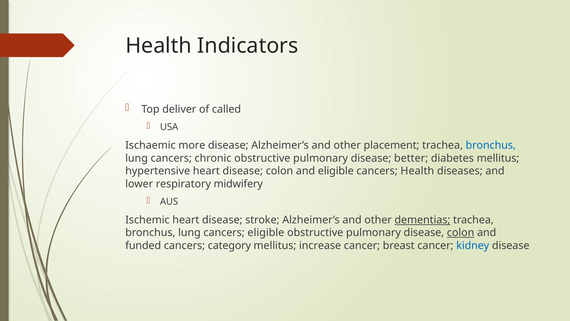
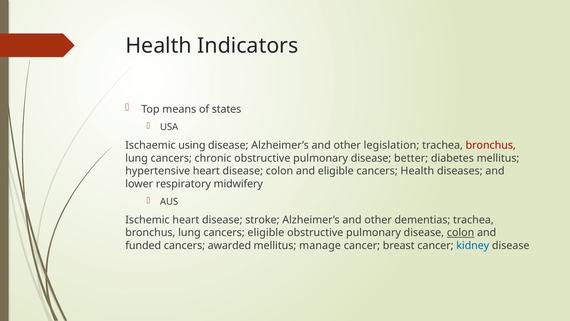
deliver: deliver -> means
called: called -> states
more: more -> using
placement: placement -> legislation
bronchus at (491, 145) colour: blue -> red
dementias underline: present -> none
category: category -> awarded
increase: increase -> manage
